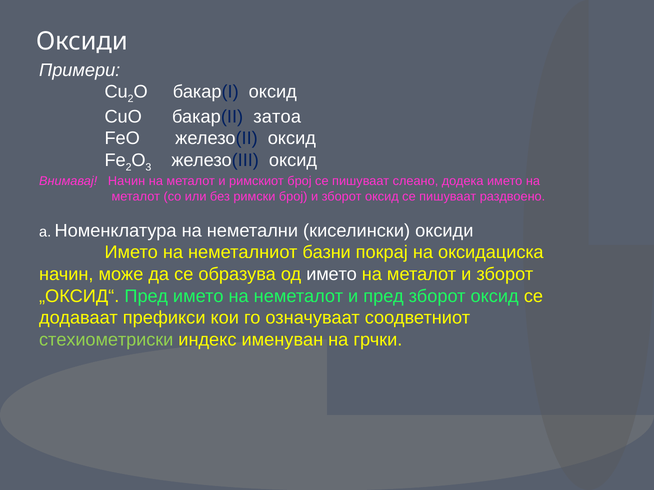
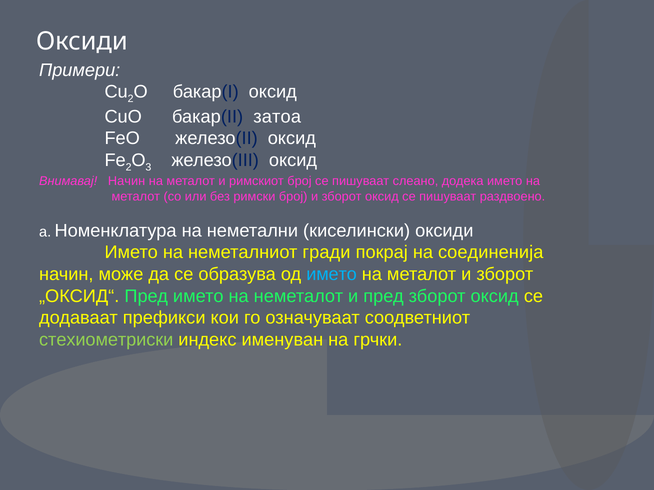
базни: базни -> гради
оксидациска: оксидациска -> соединенија
името at (332, 275) colour: white -> light blue
